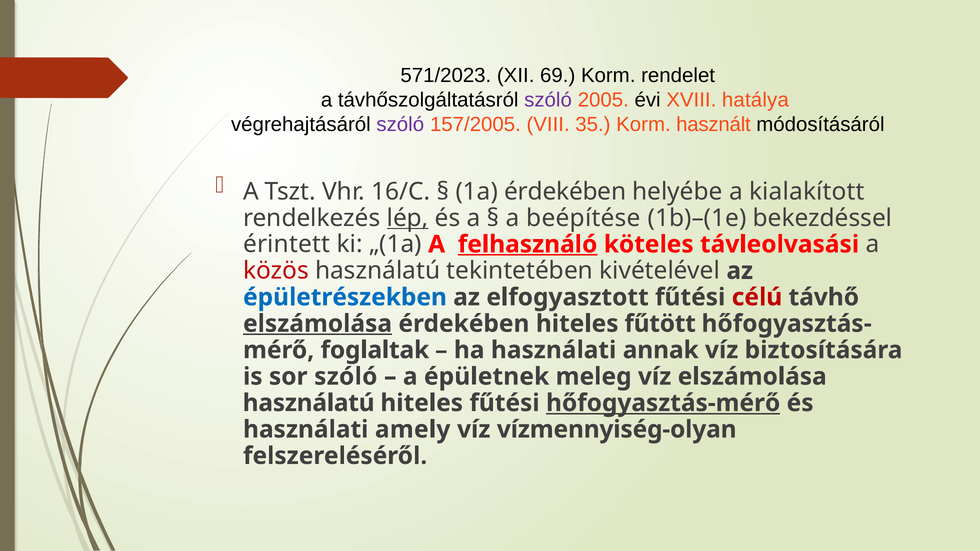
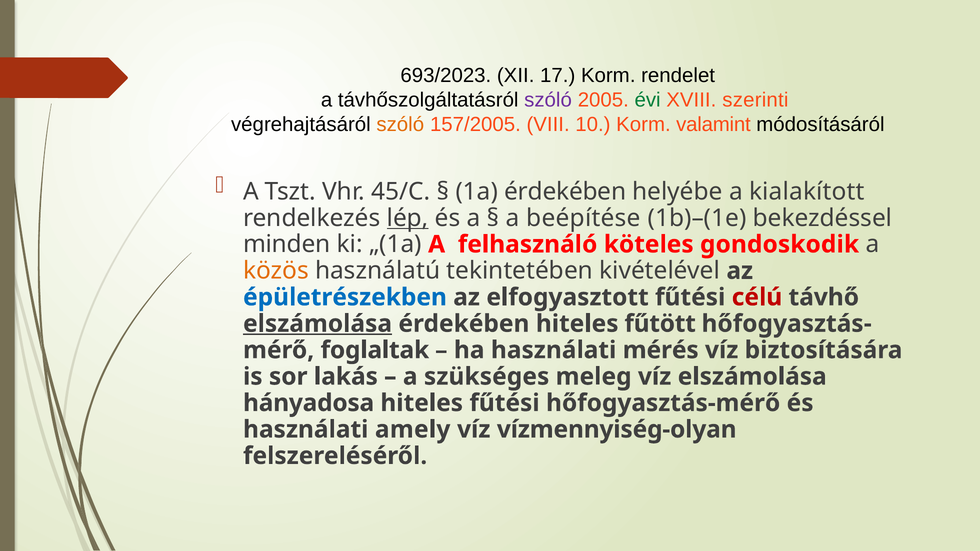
571/2023: 571/2023 -> 693/2023
69: 69 -> 17
évi colour: black -> green
hatálya: hatálya -> szerinti
szóló at (400, 125) colour: purple -> orange
35: 35 -> 10
használt: használt -> valamint
16/C: 16/C -> 45/C
érintett: érintett -> minden
felhasználó underline: present -> none
távleolvasási: távleolvasási -> gondoskodik
közös colour: red -> orange
annak: annak -> mérés
sor szóló: szóló -> lakás
épületnek: épületnek -> szükséges
használatú at (309, 403): használatú -> hányadosa
hőfogyasztás-mérő underline: present -> none
